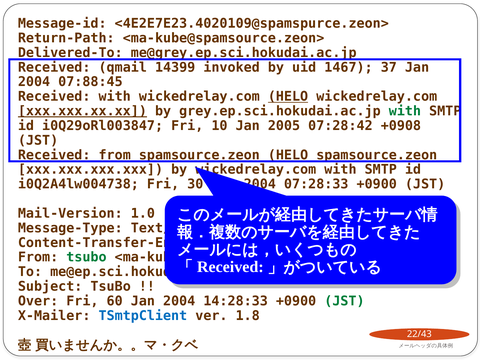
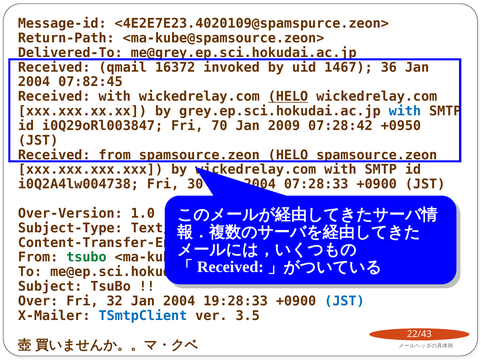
14399: 14399 -> 16372
37: 37 -> 36
07:88:45: 07:88:45 -> 07:82:45
xxx.xxx.xx.xx underline: present -> none
with at (405, 111) colour: green -> blue
10: 10 -> 70
2005: 2005 -> 2009
+0908: +0908 -> +0950
Mail-Version: Mail-Version -> Over-Version
Message-Type: Message-Type -> Subject-Type
60: 60 -> 32
14:28:33: 14:28:33 -> 19:28:33
JST at (344, 301) colour: green -> blue
1.8: 1.8 -> 3.5
